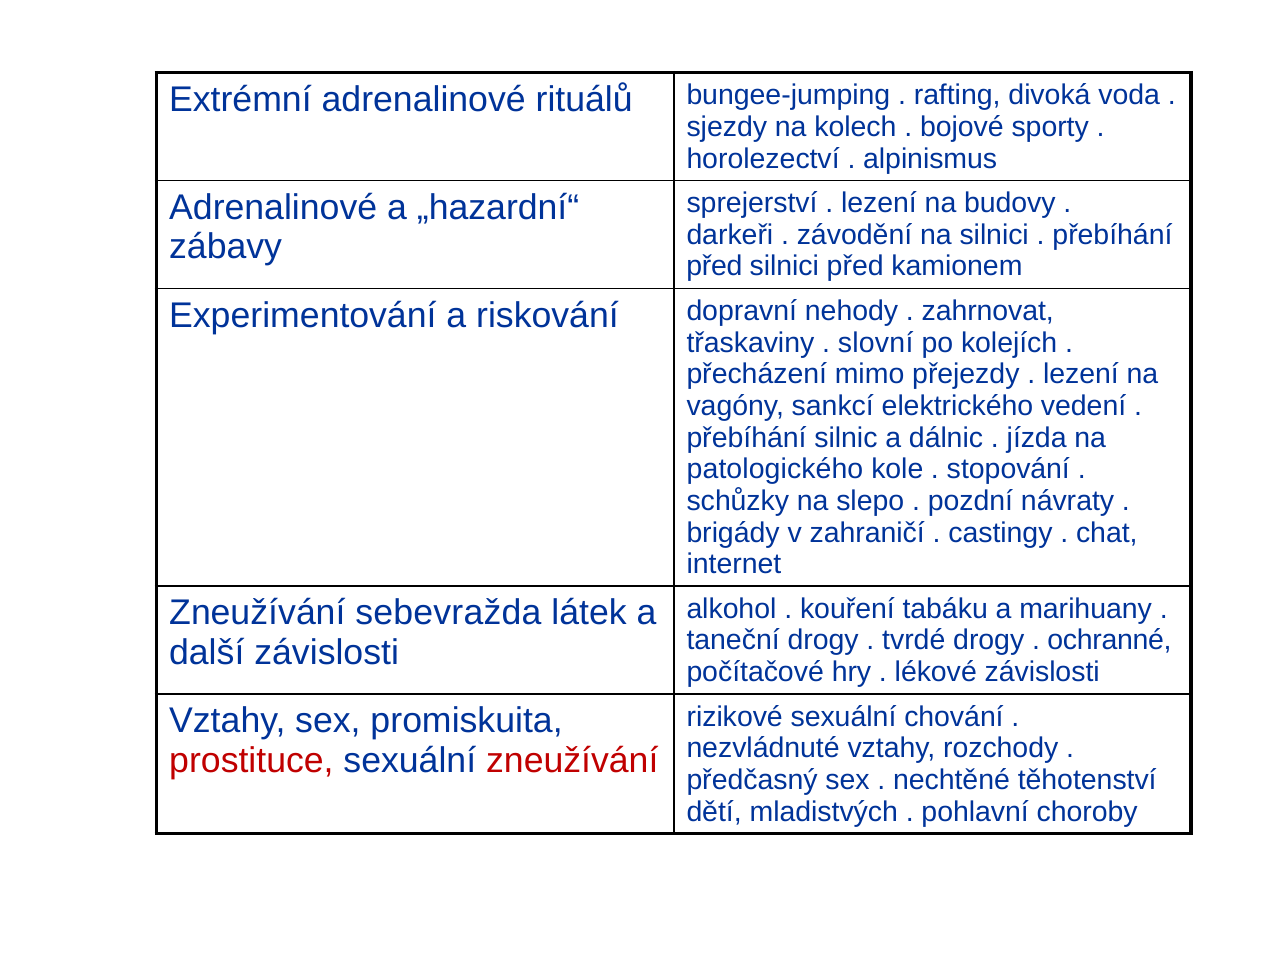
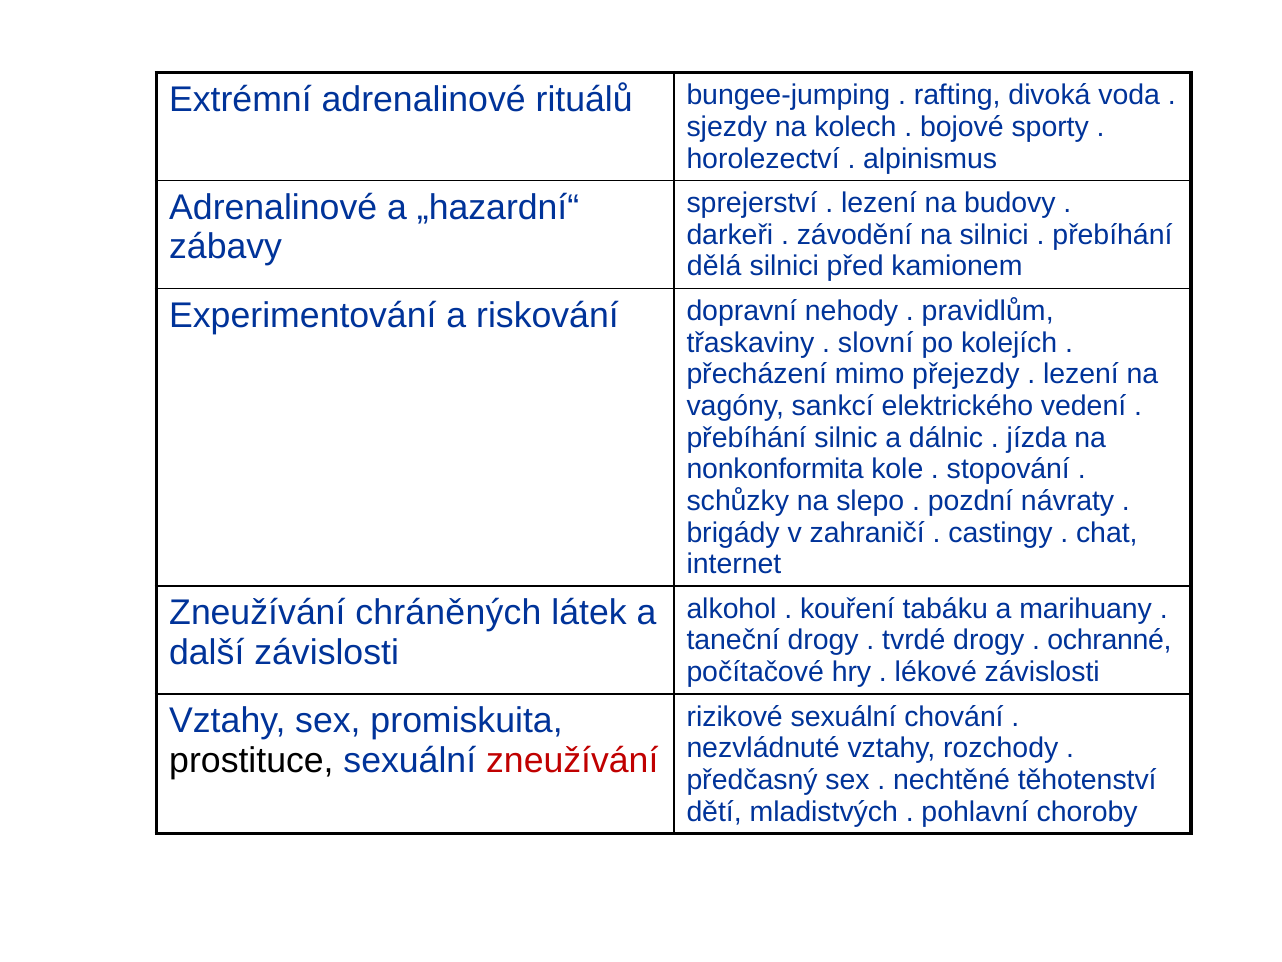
před at (714, 266): před -> dělá
zahrnovat: zahrnovat -> pravidlům
patologického: patologického -> nonkonformita
sebevražda: sebevražda -> chráněných
prostituce colour: red -> black
